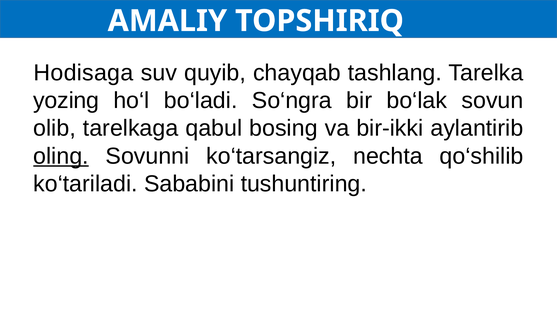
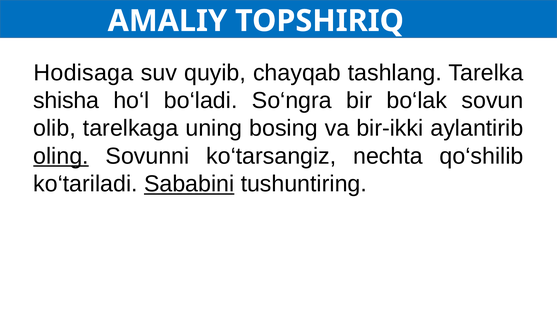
yozing: yozing -> shisha
qabul: qabul -> uning
Sababini underline: none -> present
